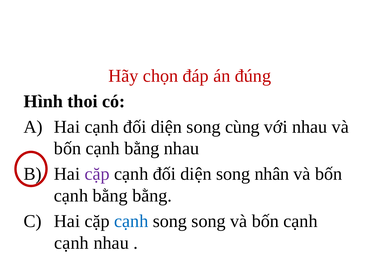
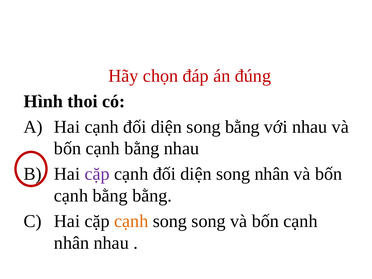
song cùng: cùng -> bằng
cạnh at (131, 221) colour: blue -> orange
cạnh at (71, 243): cạnh -> nhân
